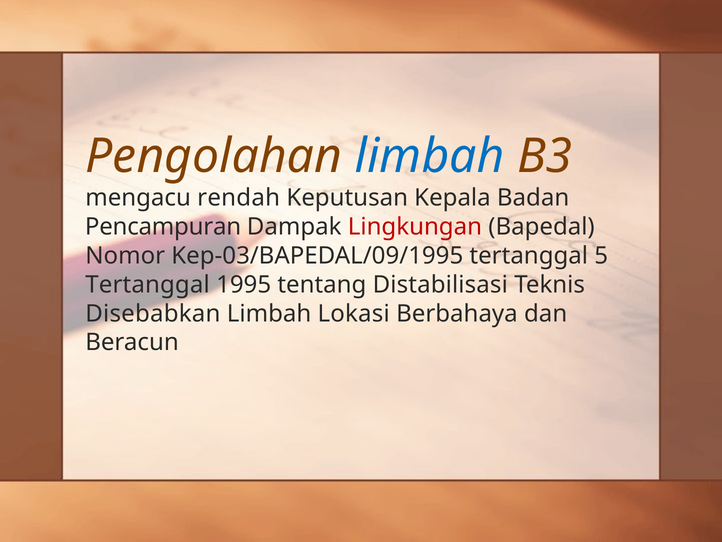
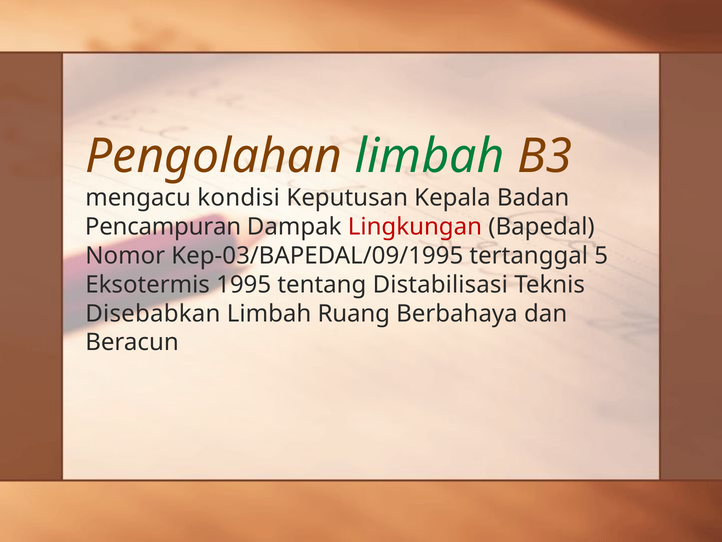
limbah at (430, 156) colour: blue -> green
rendah: rendah -> kondisi
Tertanggal at (148, 284): Tertanggal -> Eksotermis
Lokasi: Lokasi -> Ruang
